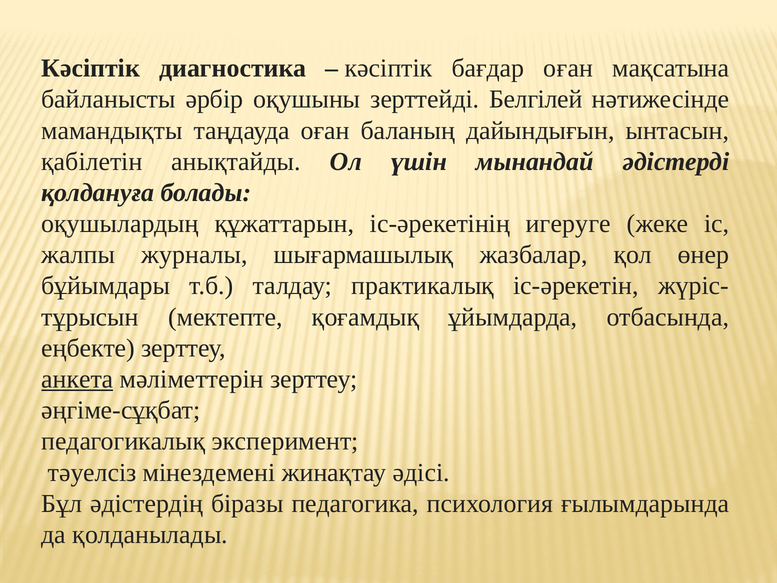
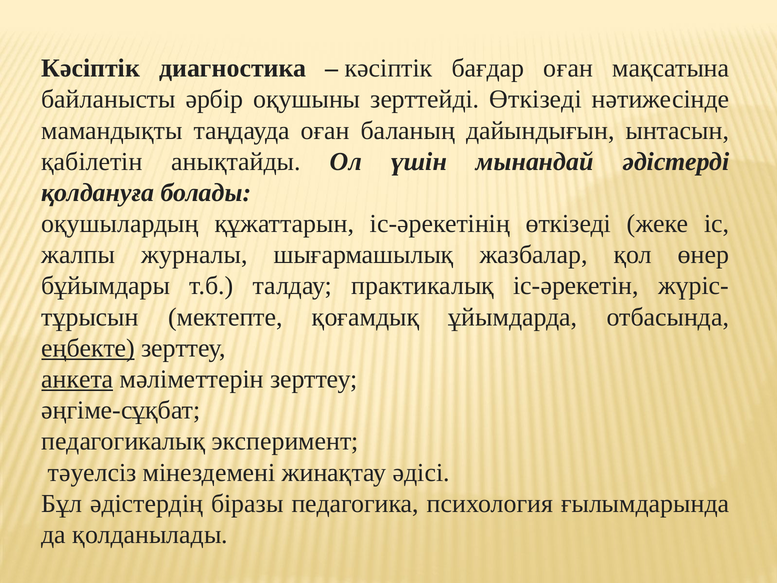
зерттейді Белгілей: Белгілей -> Өткізеді
іс-әрекетінің игеруге: игеруге -> өткізеді
еңбекте underline: none -> present
